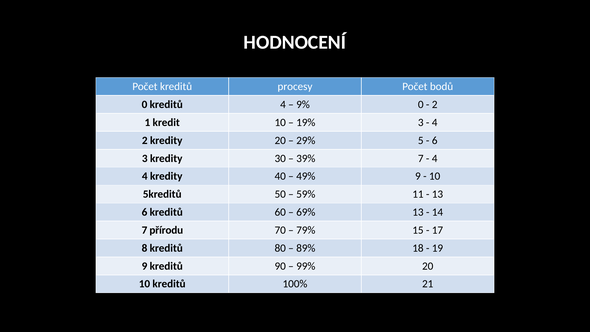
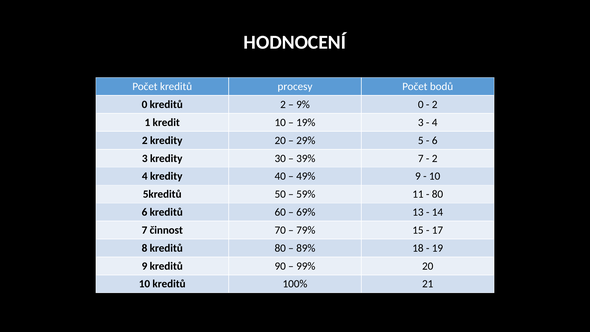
kreditů 4: 4 -> 2
4 at (435, 158): 4 -> 2
13 at (437, 194): 13 -> 80
přírodu: přírodu -> činnost
